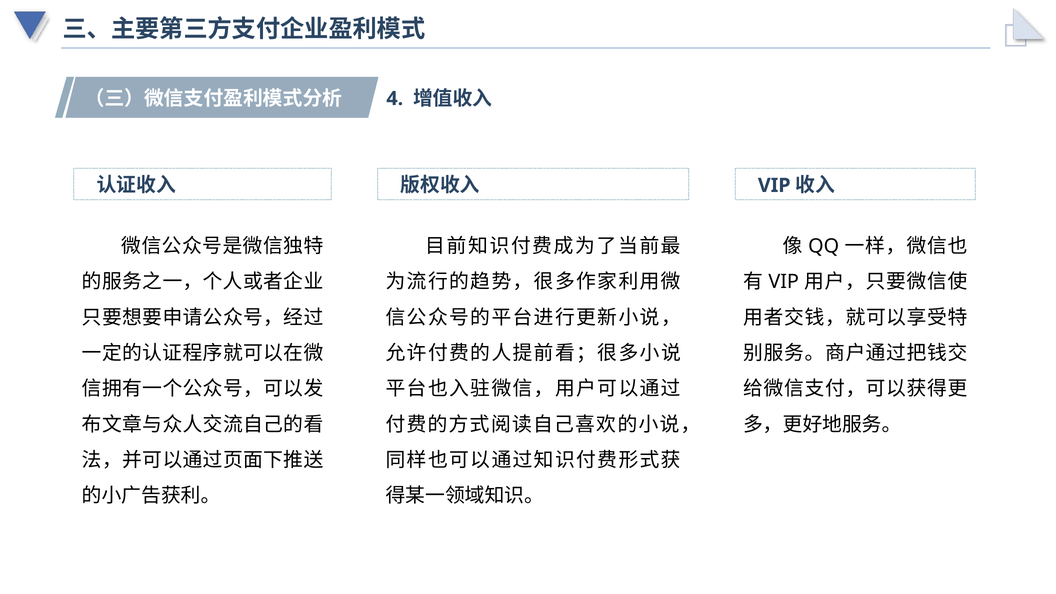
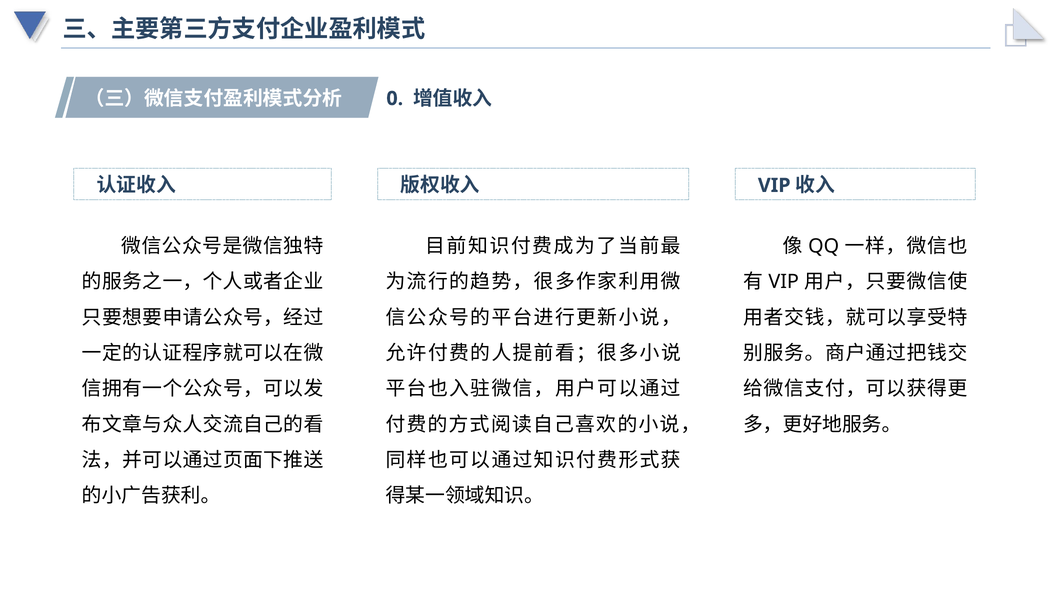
4: 4 -> 0
